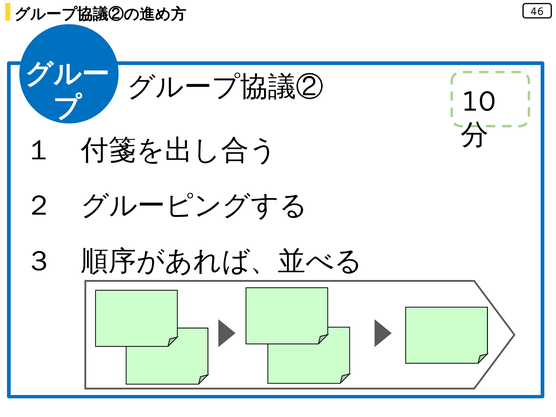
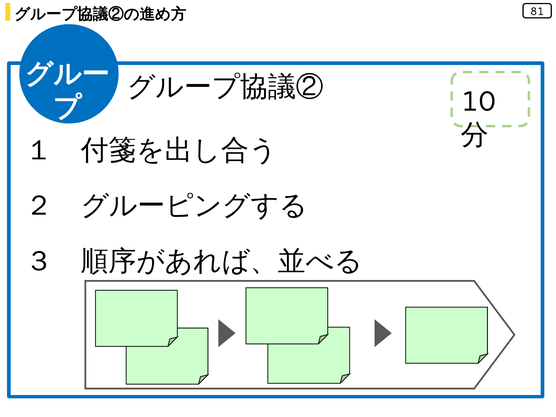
46: 46 -> 81
